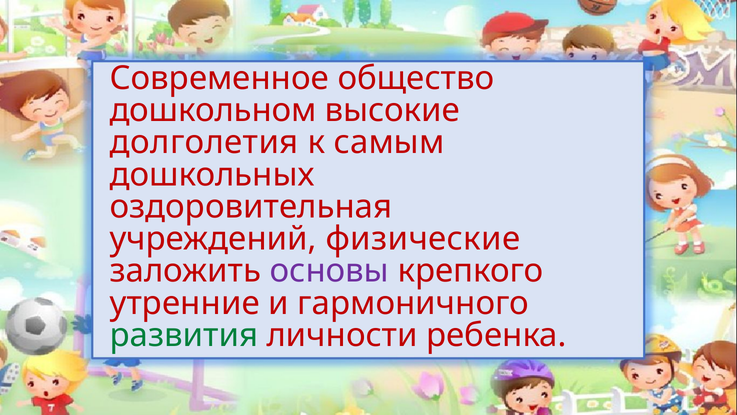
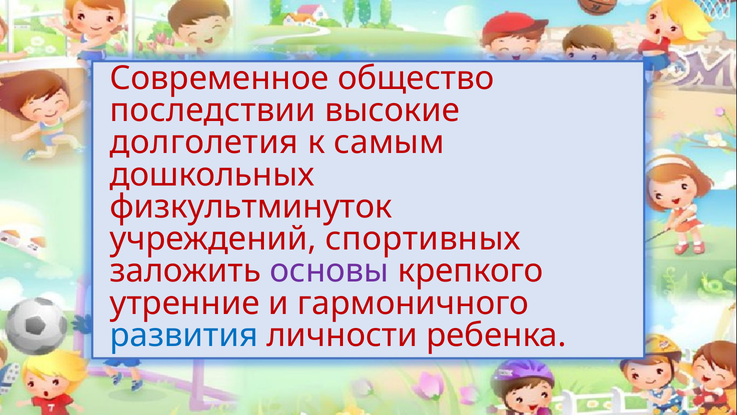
дошкольном: дошкольном -> последствии
оздоровительная: оздоровительная -> физкультминуток
физические: физические -> спортивных
развития colour: green -> blue
